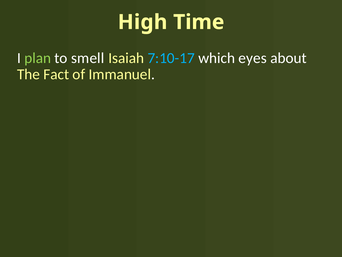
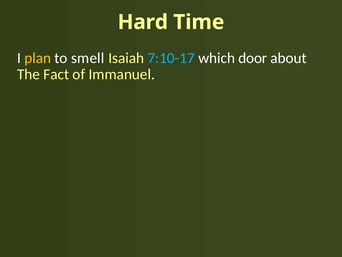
High: High -> Hard
plan colour: light green -> yellow
eyes: eyes -> door
